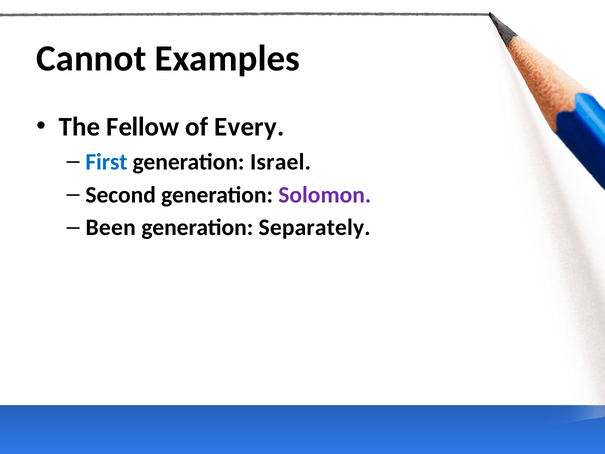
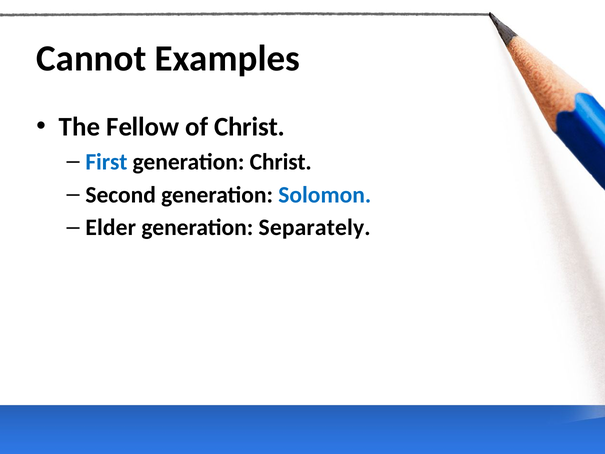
of Every: Every -> Christ
generation Israel: Israel -> Christ
Solomon colour: purple -> blue
Been: Been -> Elder
